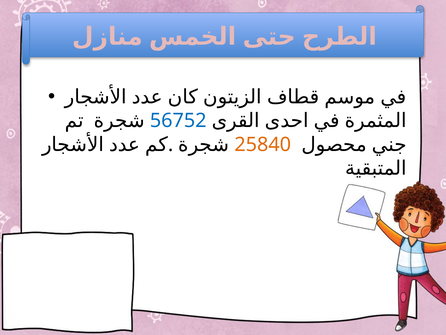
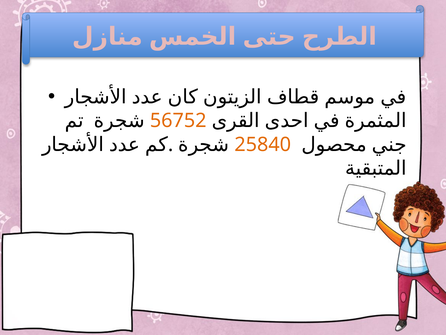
56752 colour: blue -> orange
